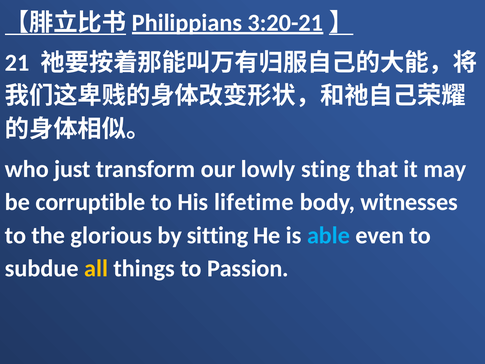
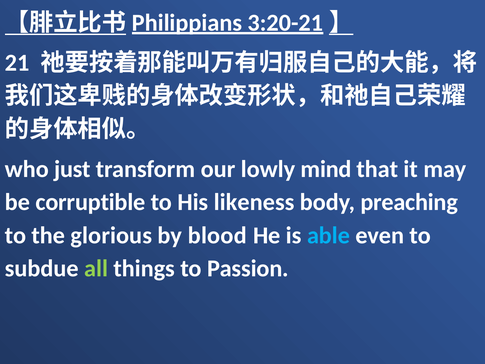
sting: sting -> mind
lifetime: lifetime -> likeness
witnesses: witnesses -> preaching
sitting: sitting -> blood
all colour: yellow -> light green
